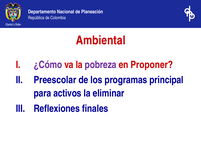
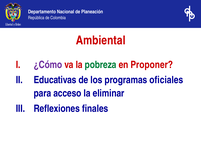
pobreza colour: purple -> green
Preescolar: Preescolar -> Educativas
principal: principal -> oficiales
activos: activos -> acceso
